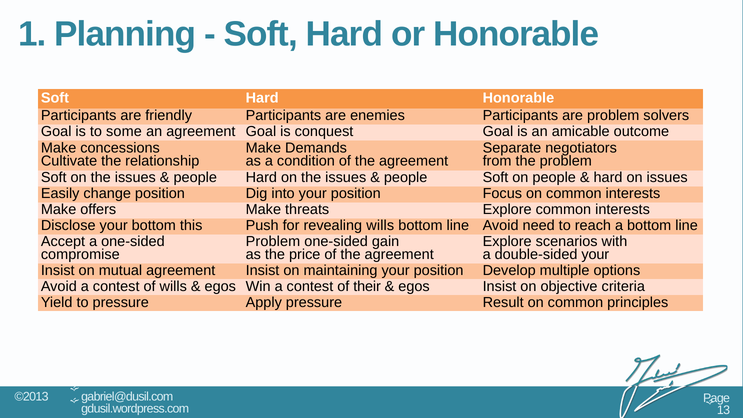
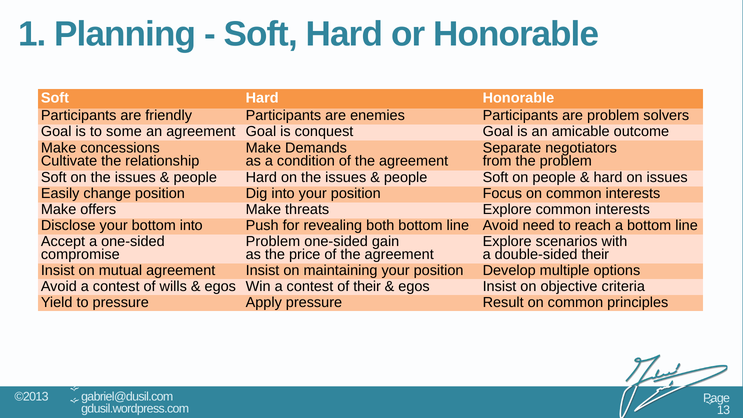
bottom this: this -> into
revealing wills: wills -> both
double-sided your: your -> their
